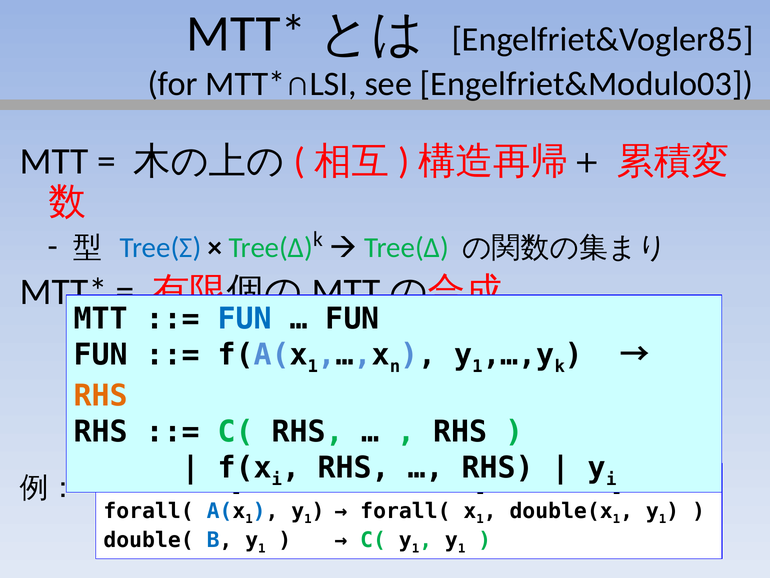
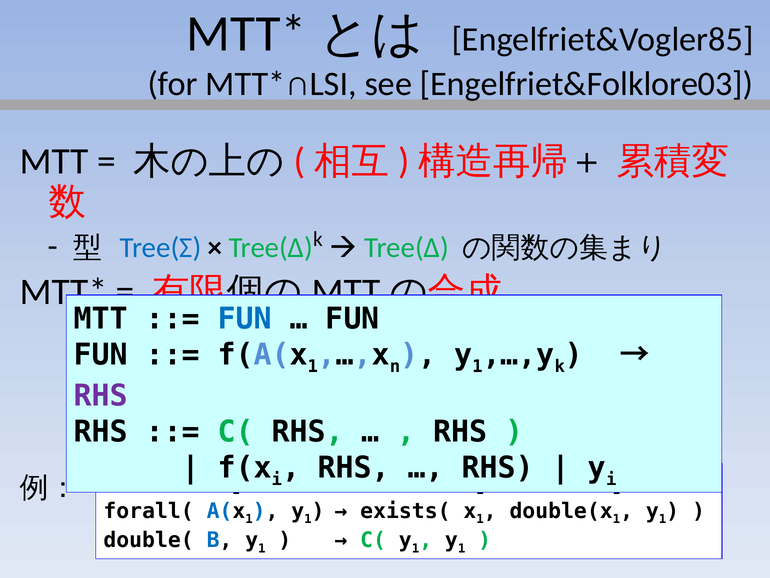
Engelfriet&Modulo03: Engelfriet&Modulo03 -> Engelfriet&Folklore03
RHS at (101, 395) colour: orange -> purple
forall( at (405, 511): forall( -> exists(
